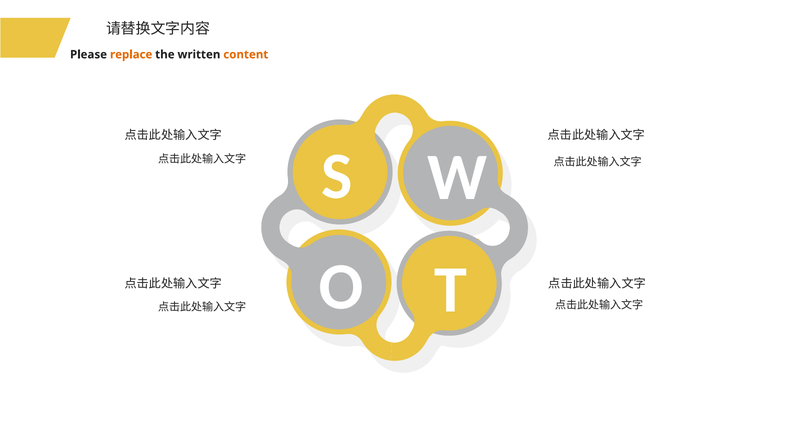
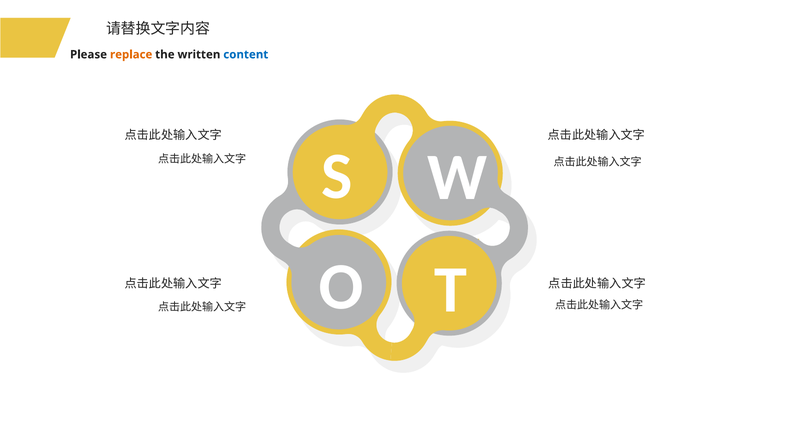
content colour: orange -> blue
